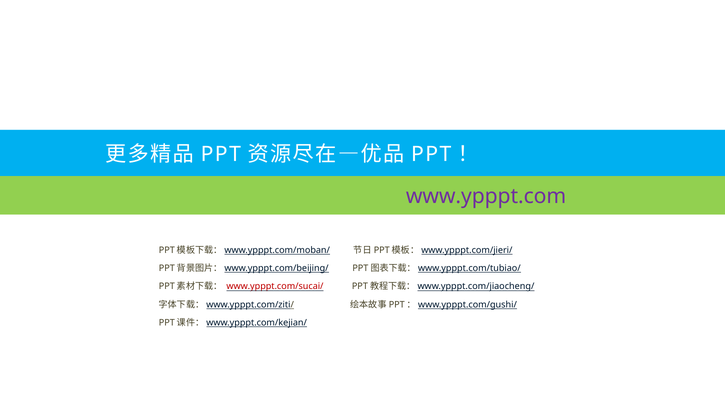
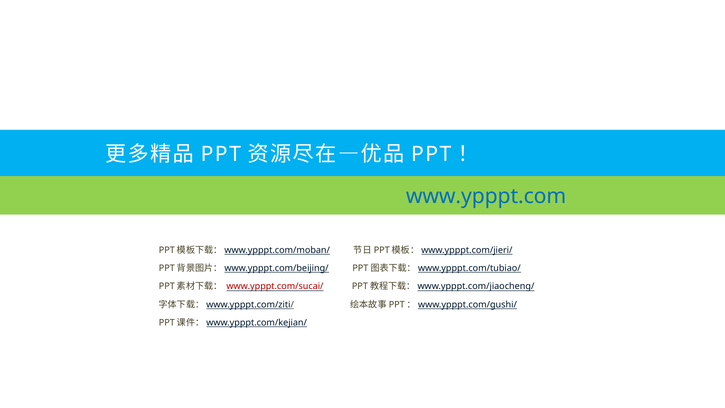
www.ypppt.com colour: purple -> blue
